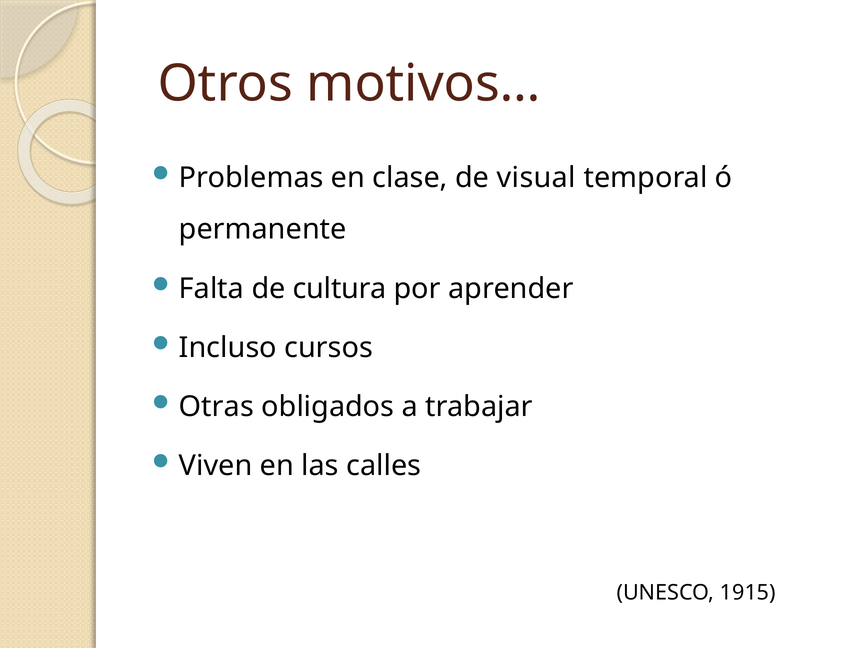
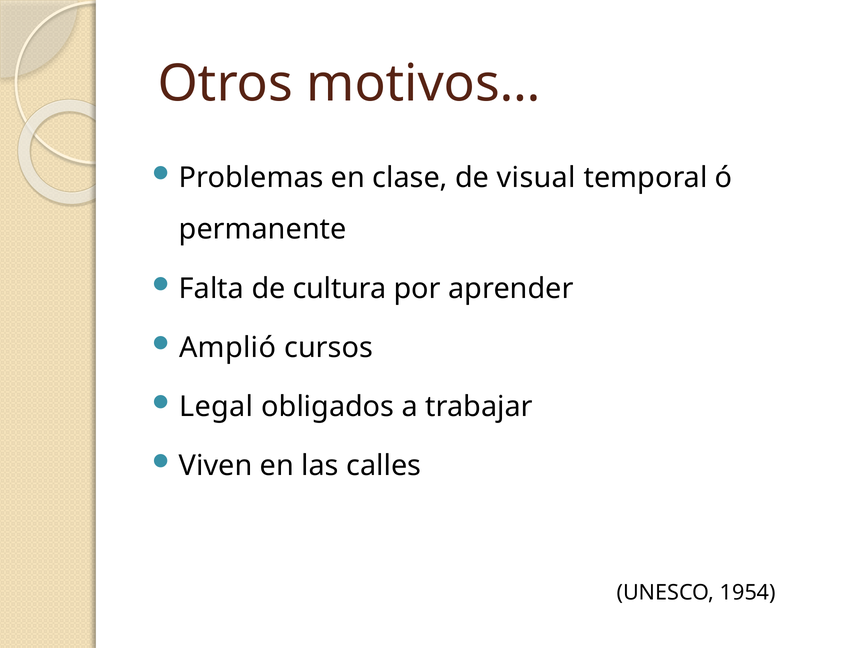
Incluso: Incluso -> Amplió
Otras: Otras -> Legal
1915: 1915 -> 1954
